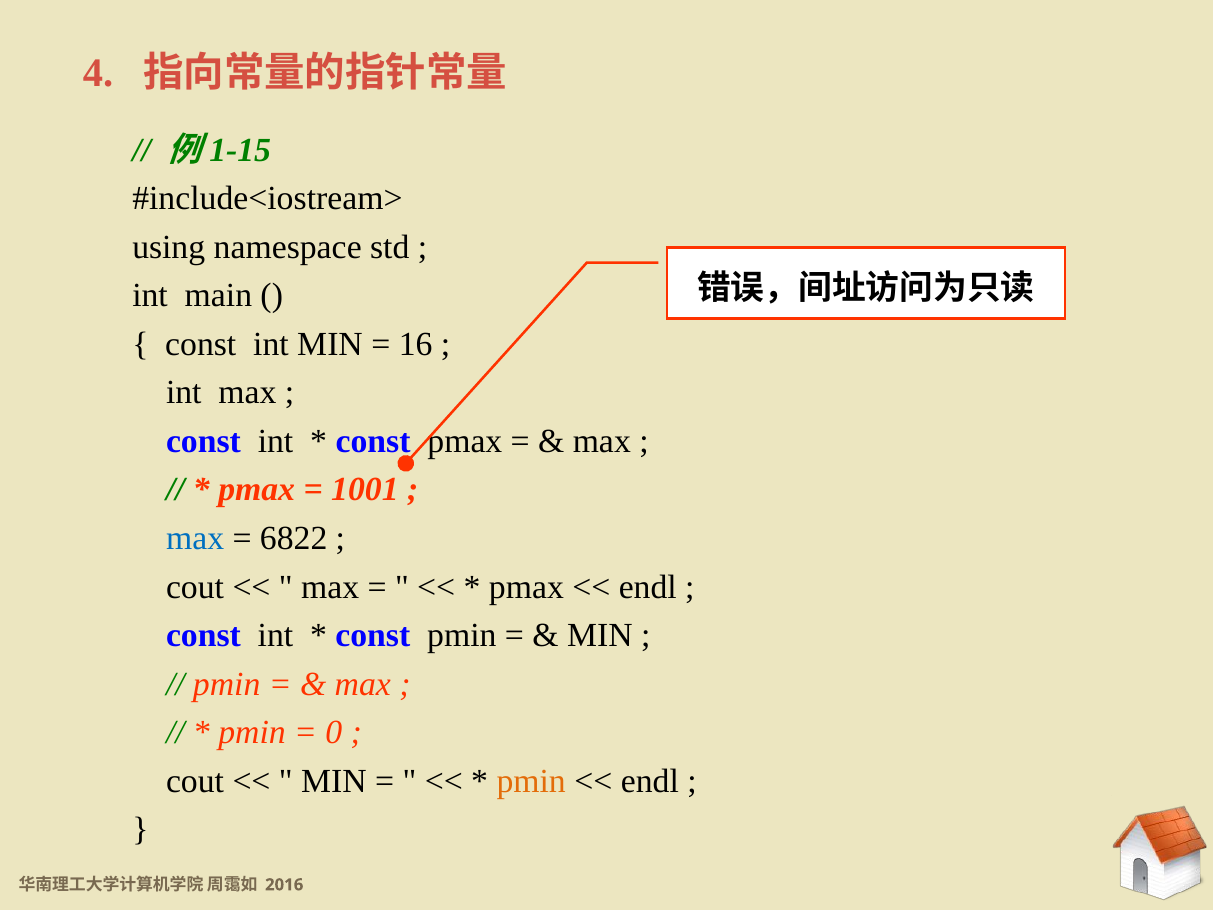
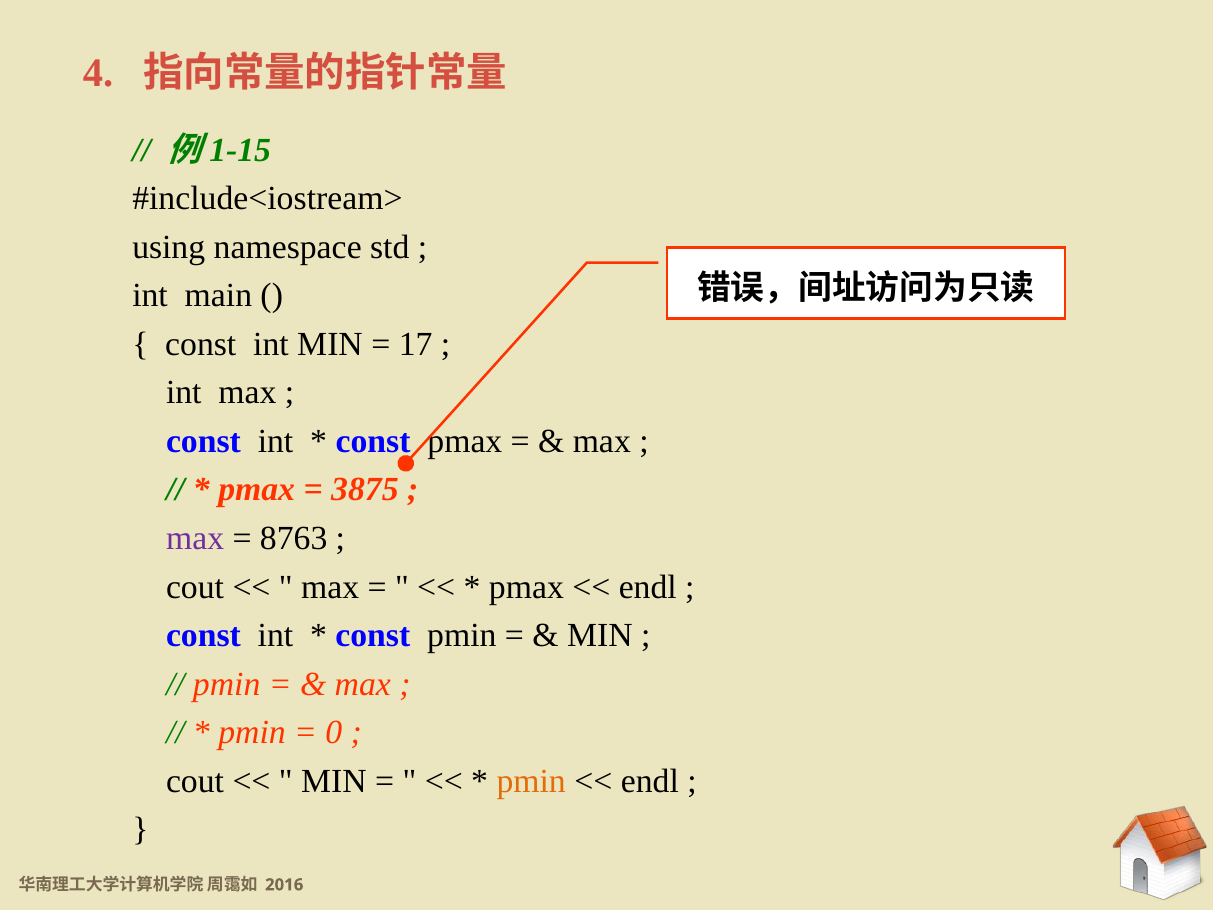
16: 16 -> 17
1001: 1001 -> 3875
max at (195, 538) colour: blue -> purple
6822: 6822 -> 8763
